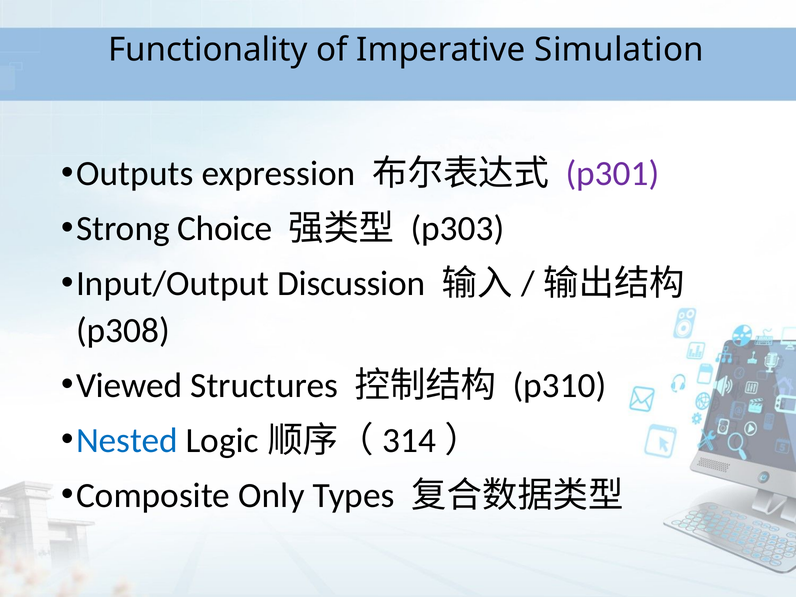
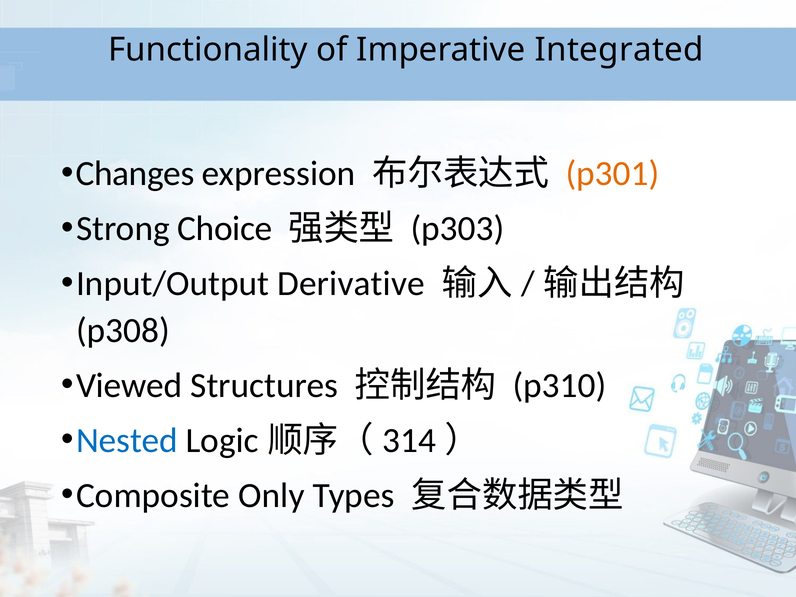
Simulation: Simulation -> Integrated
Outputs: Outputs -> Changes
p301 colour: purple -> orange
Discussion: Discussion -> Derivative
